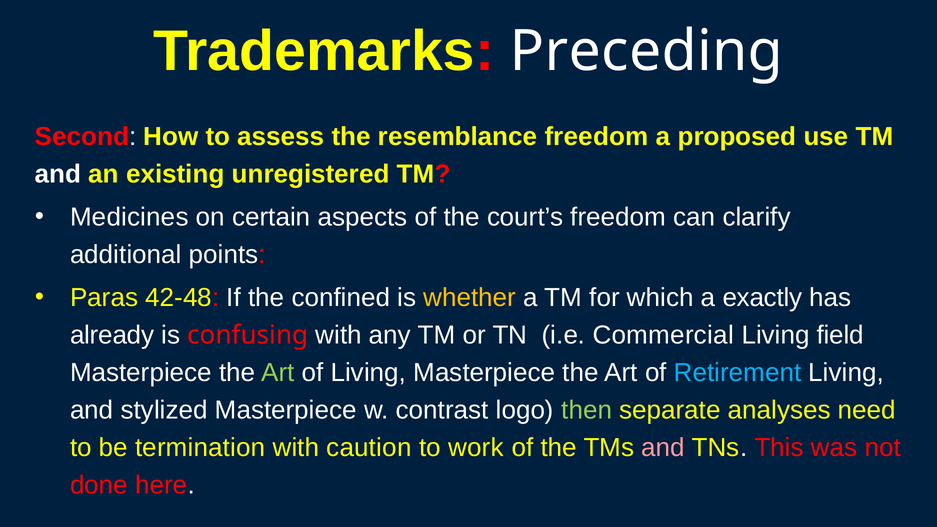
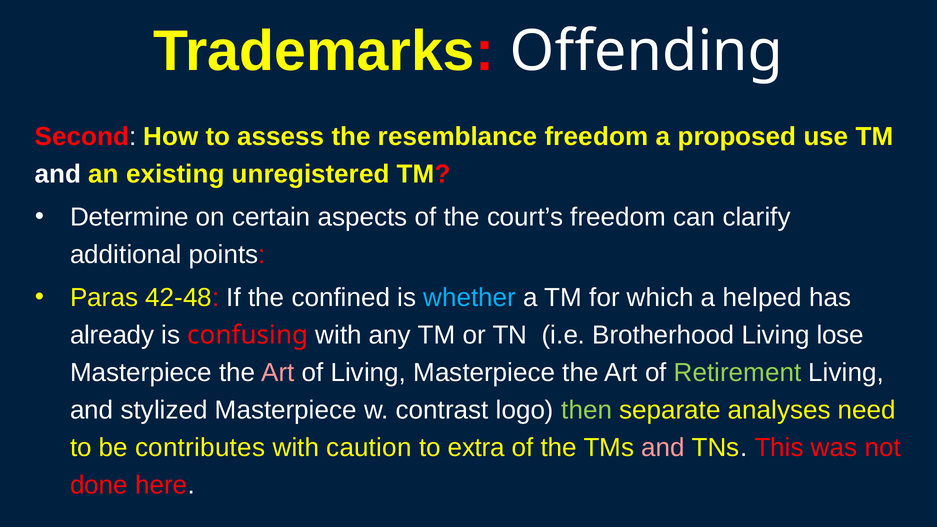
Preceding: Preceding -> Offending
Medicines: Medicines -> Determine
whether colour: yellow -> light blue
exactly: exactly -> helped
Commercial: Commercial -> Brotherhood
field: field -> lose
Art at (278, 373) colour: light green -> pink
Retirement colour: light blue -> light green
termination: termination -> contributes
work: work -> extra
